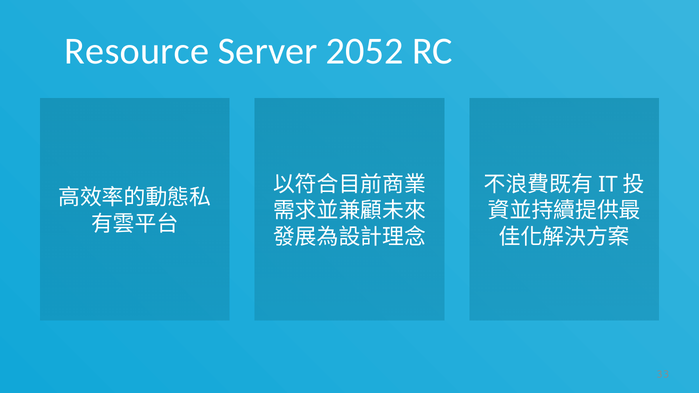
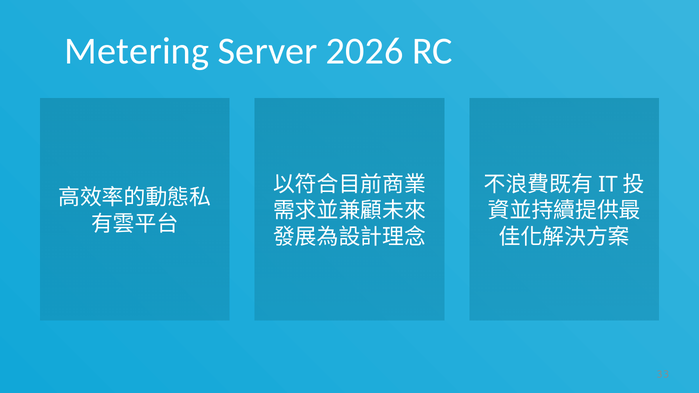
Resource: Resource -> Metering
2052: 2052 -> 2026
